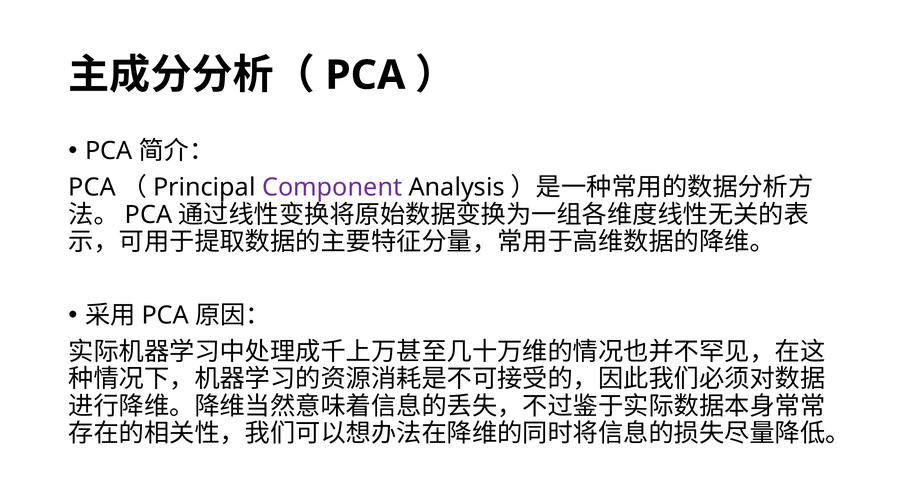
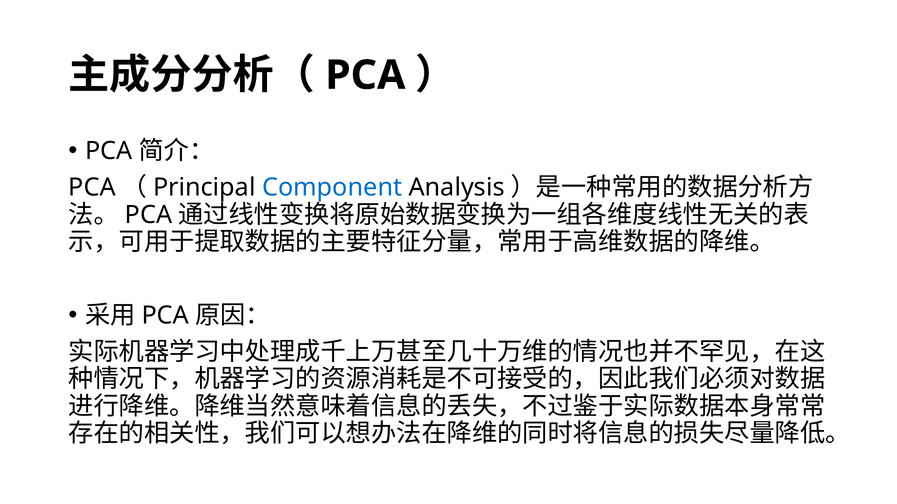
Component colour: purple -> blue
